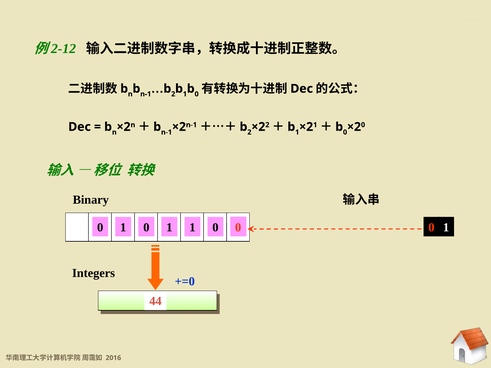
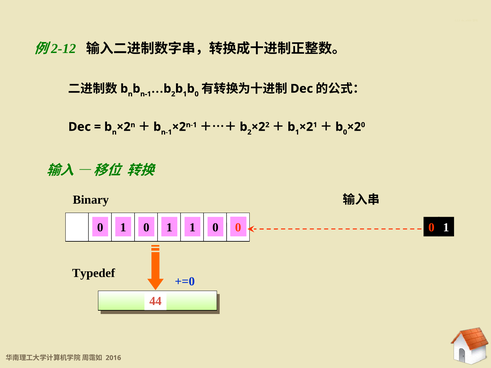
Integers: Integers -> Typedef
